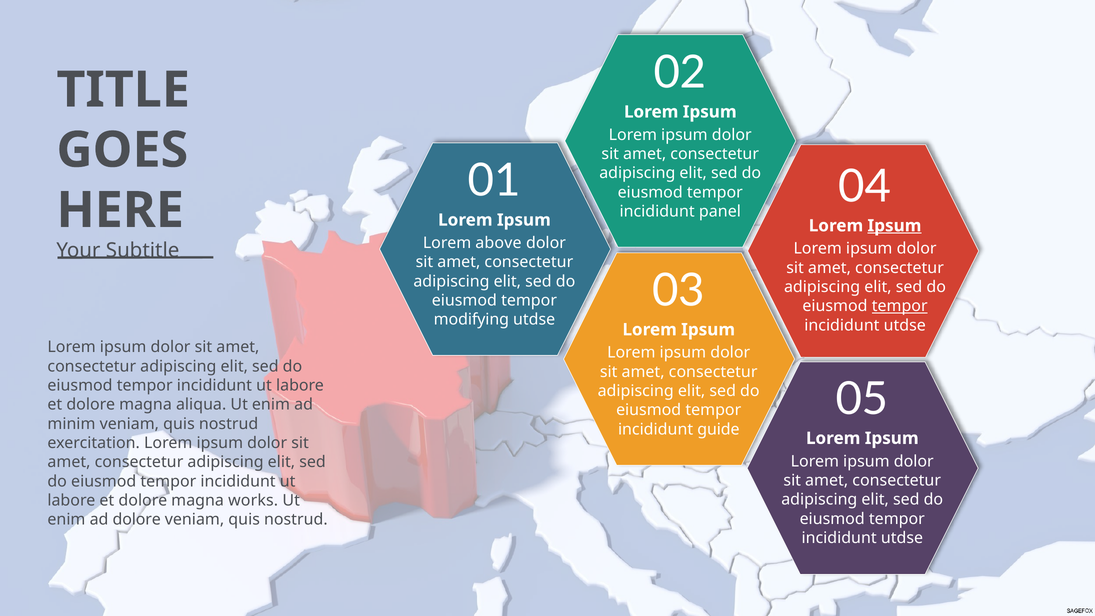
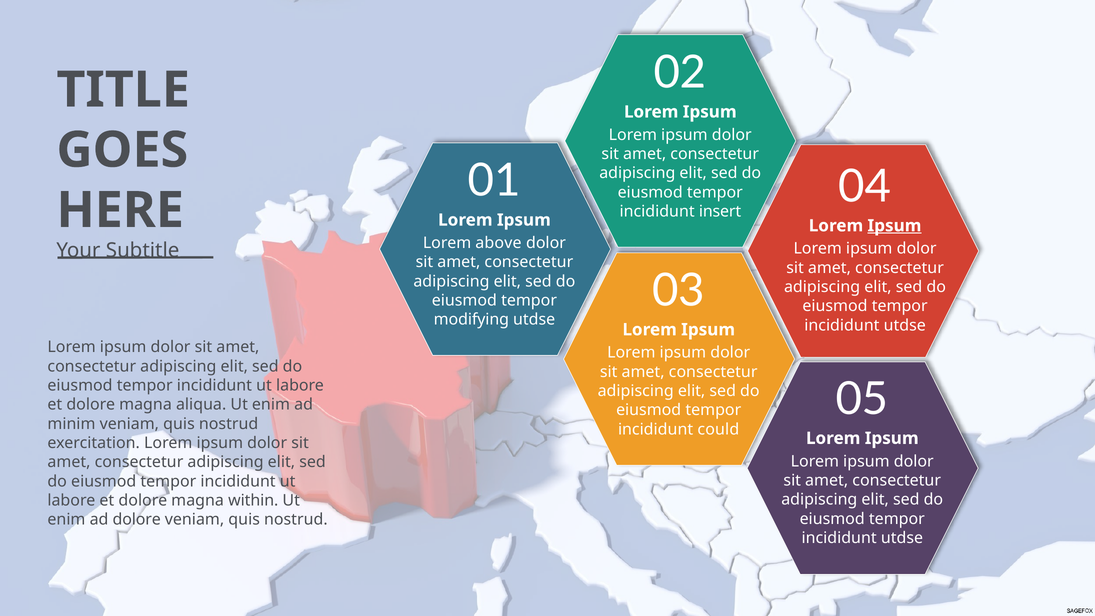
panel: panel -> insert
tempor at (900, 306) underline: present -> none
guide: guide -> could
works: works -> within
